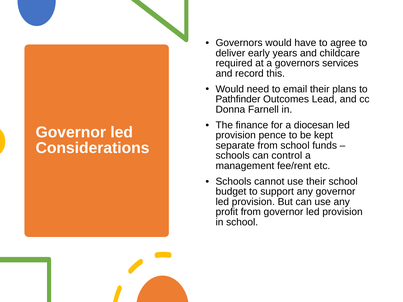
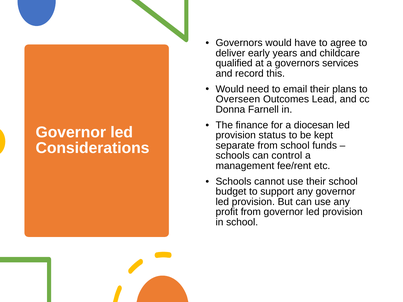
required: required -> qualified
Pathfinder: Pathfinder -> Overseen
pence: pence -> status
